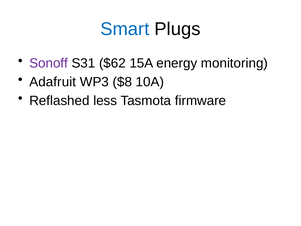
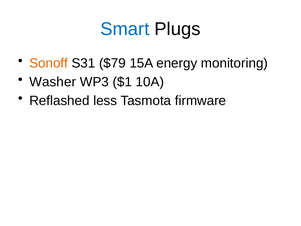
Sonoff colour: purple -> orange
$62: $62 -> $79
Adafruit: Adafruit -> Washer
$8: $8 -> $1
